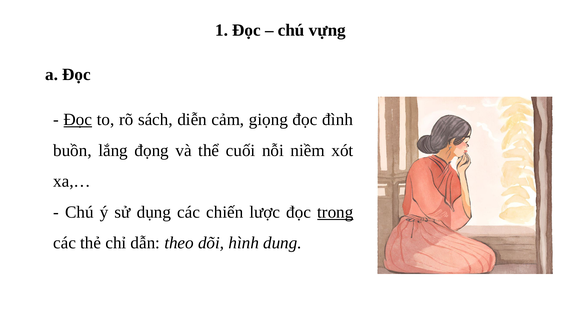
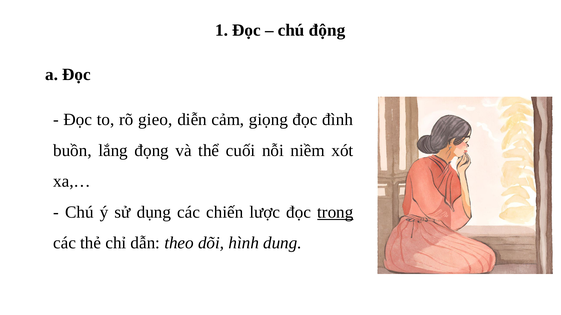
vựng: vựng -> động
Đọc at (78, 120) underline: present -> none
sách: sách -> gieo
